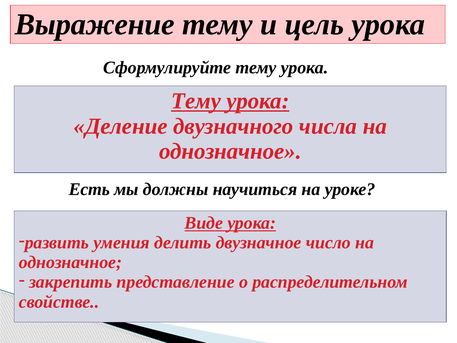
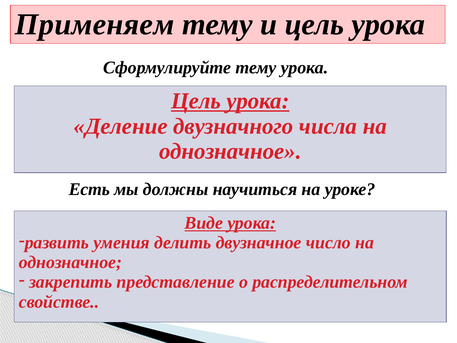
Выражение: Выражение -> Применяем
Тему at (196, 101): Тему -> Цель
